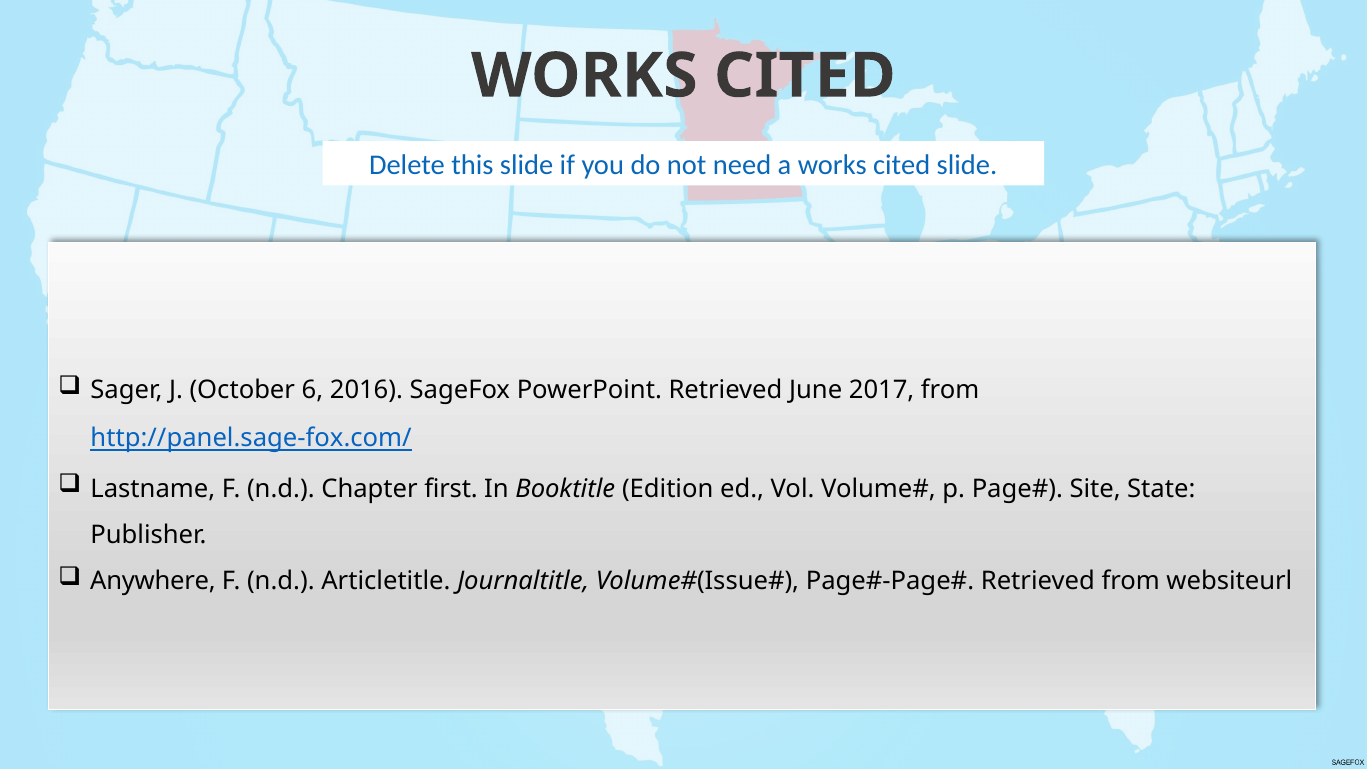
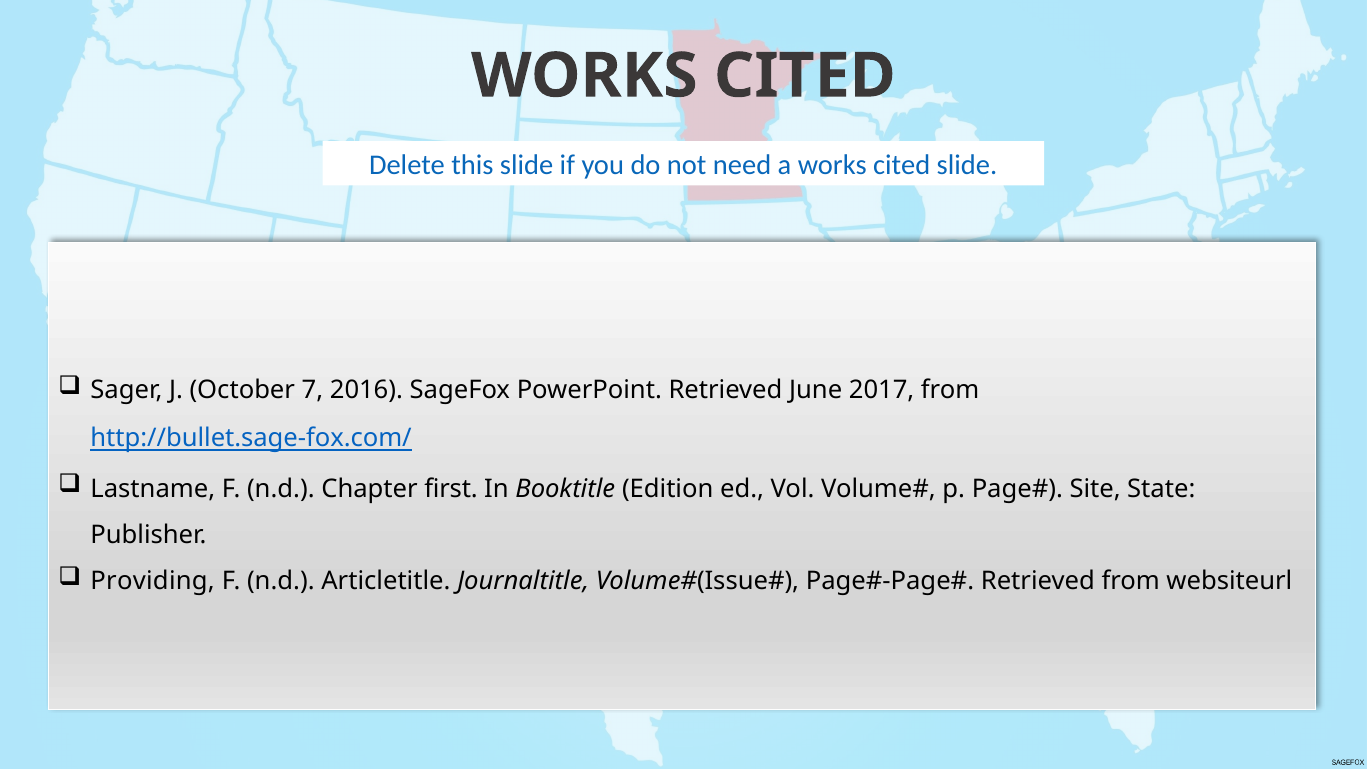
6: 6 -> 7
http://panel.sage-fox.com/: http://panel.sage-fox.com/ -> http://bullet.sage-fox.com/
Anywhere: Anywhere -> Providing
